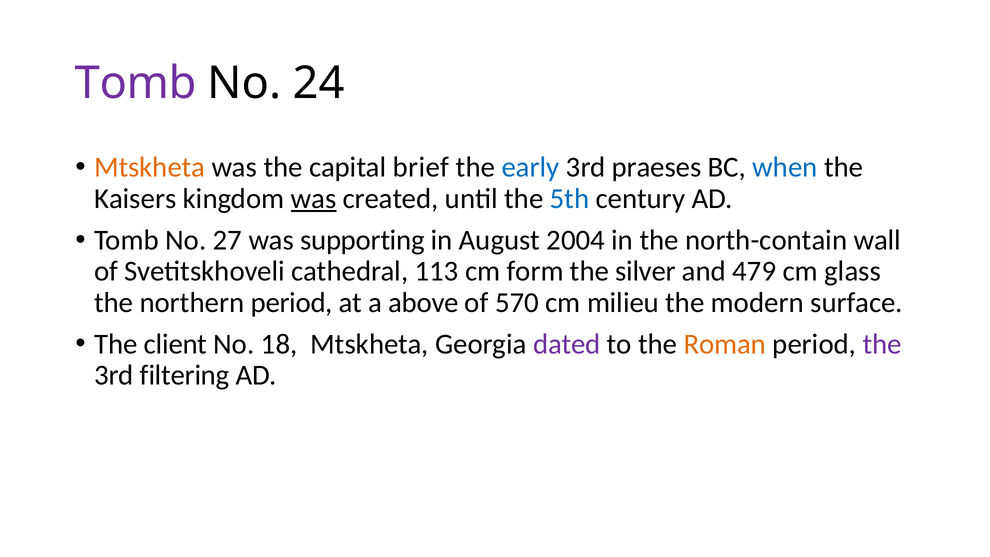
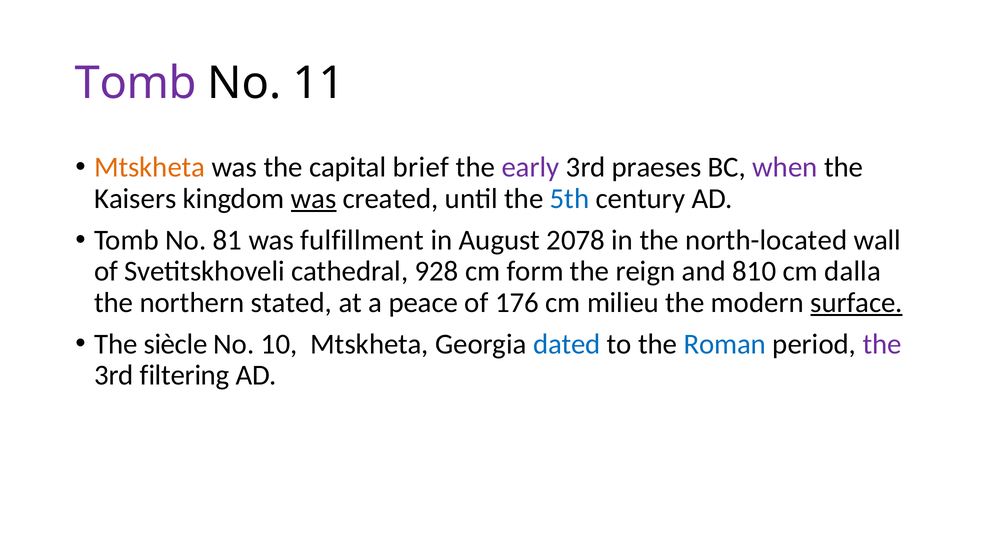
24: 24 -> 11
early colour: blue -> purple
when colour: blue -> purple
27: 27 -> 81
supporting: supporting -> fulfillment
2004: 2004 -> 2078
north-contain: north-contain -> north-located
113: 113 -> 928
silver: silver -> reign
479: 479 -> 810
glass: glass -> dalla
northern period: period -> stated
above: above -> peace
570: 570 -> 176
surface underline: none -> present
client: client -> siècle
18: 18 -> 10
dated colour: purple -> blue
Roman colour: orange -> blue
